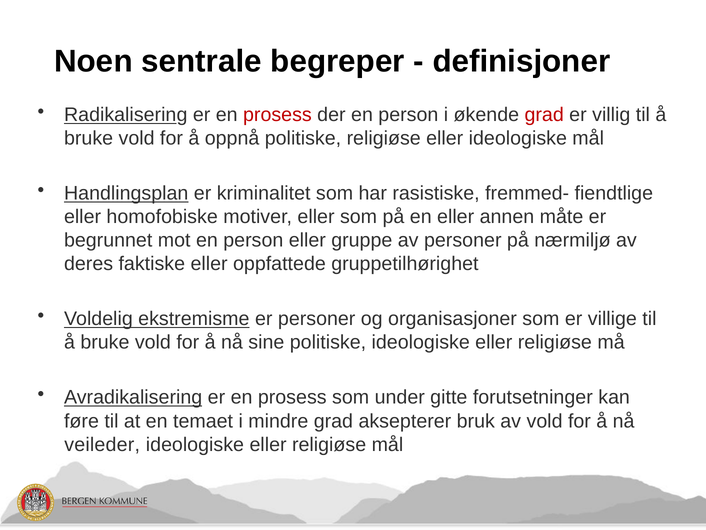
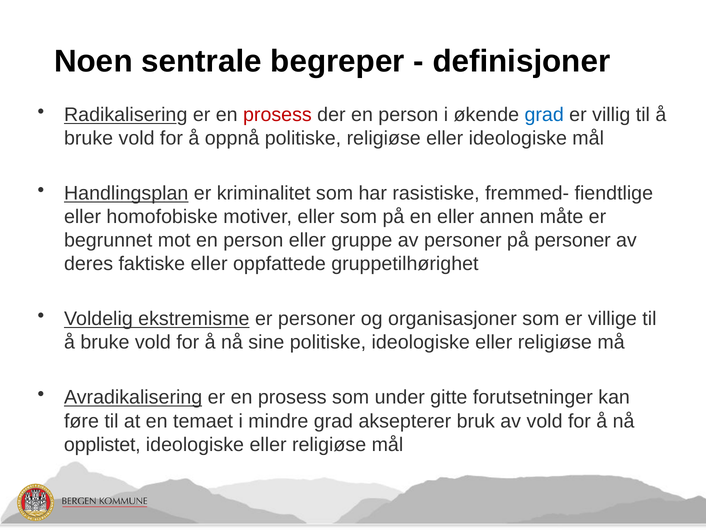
grad at (544, 115) colour: red -> blue
på nærmiljø: nærmiljø -> personer
veileder: veileder -> opplistet
